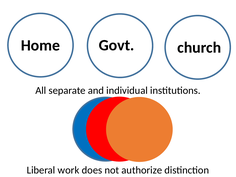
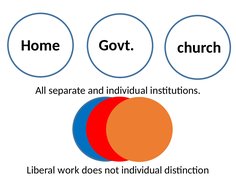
not authorize: authorize -> individual
